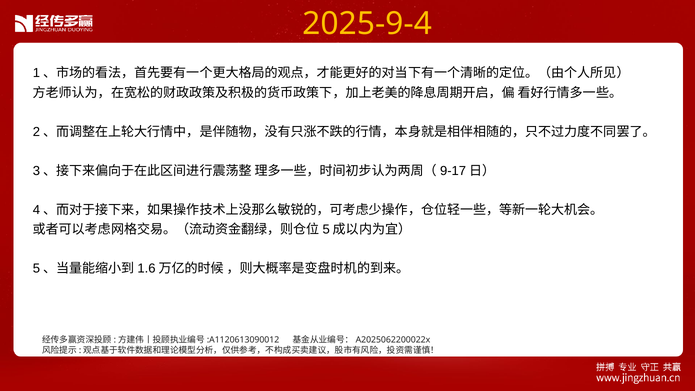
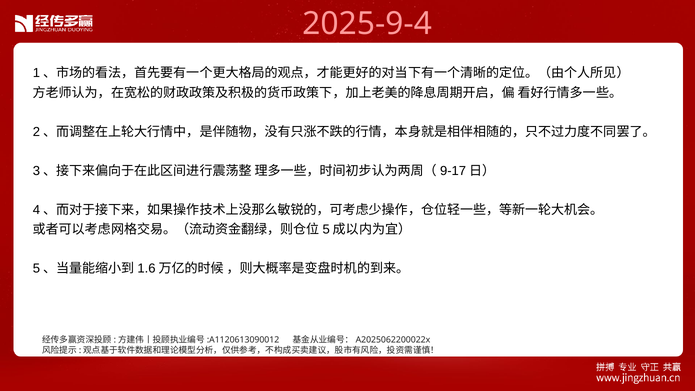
2025-9-4 colour: yellow -> pink
